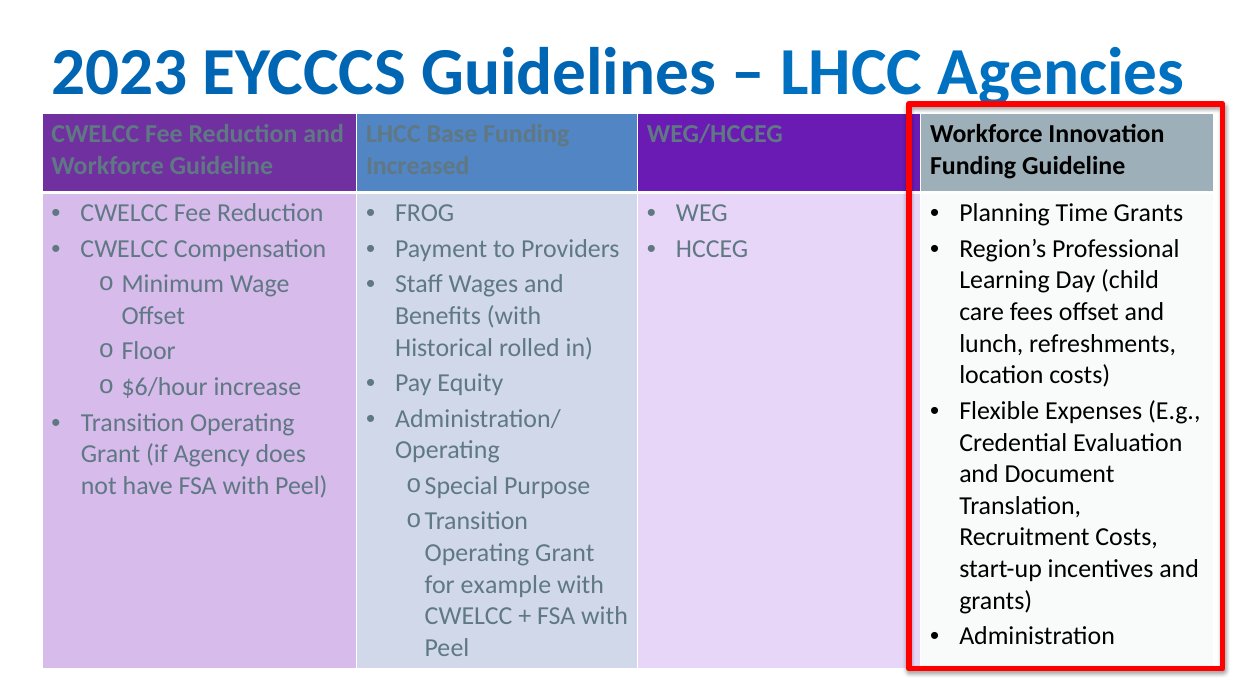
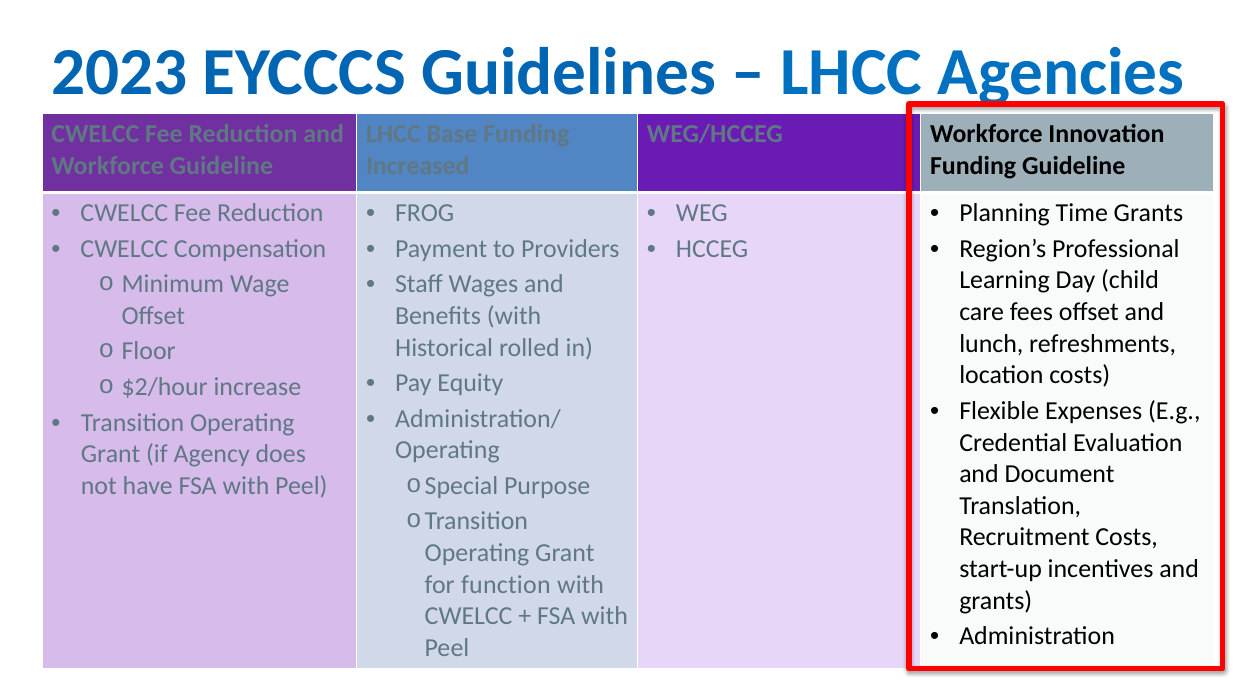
$6/hour: $6/hour -> $2/hour
example: example -> function
